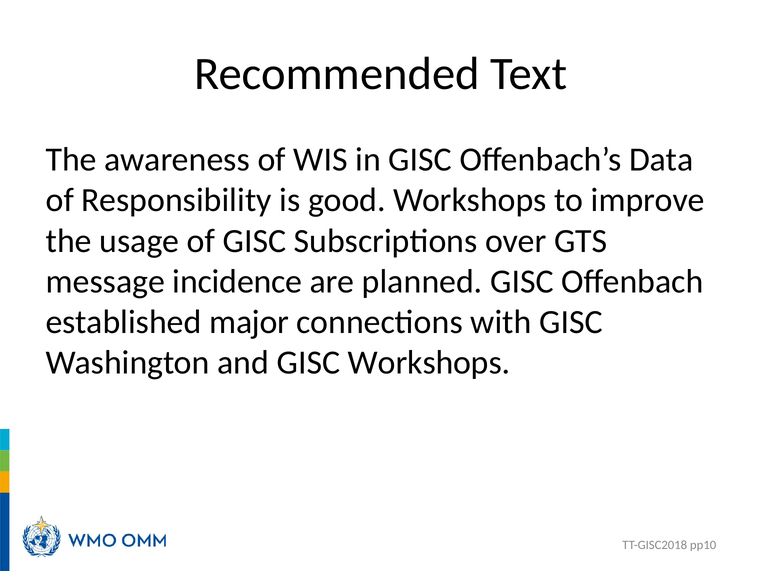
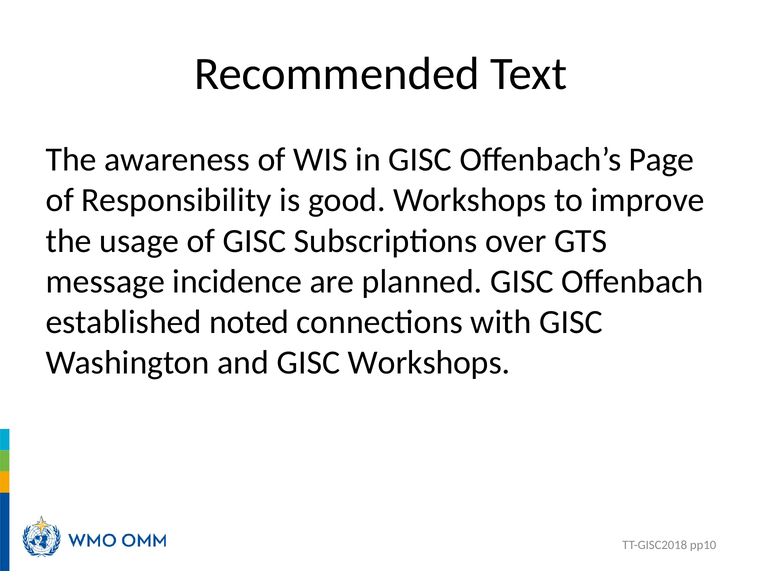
Data: Data -> Page
major: major -> noted
